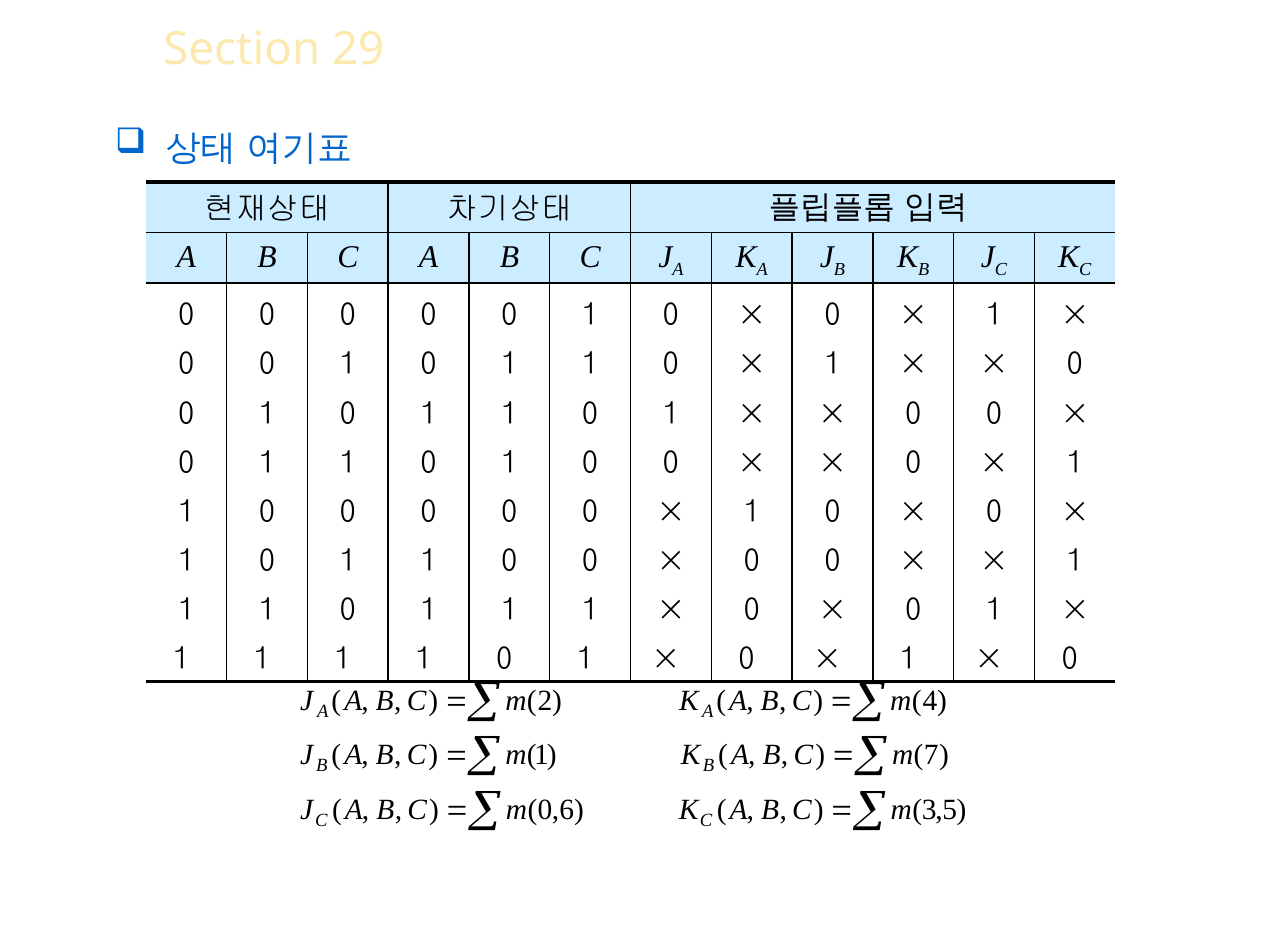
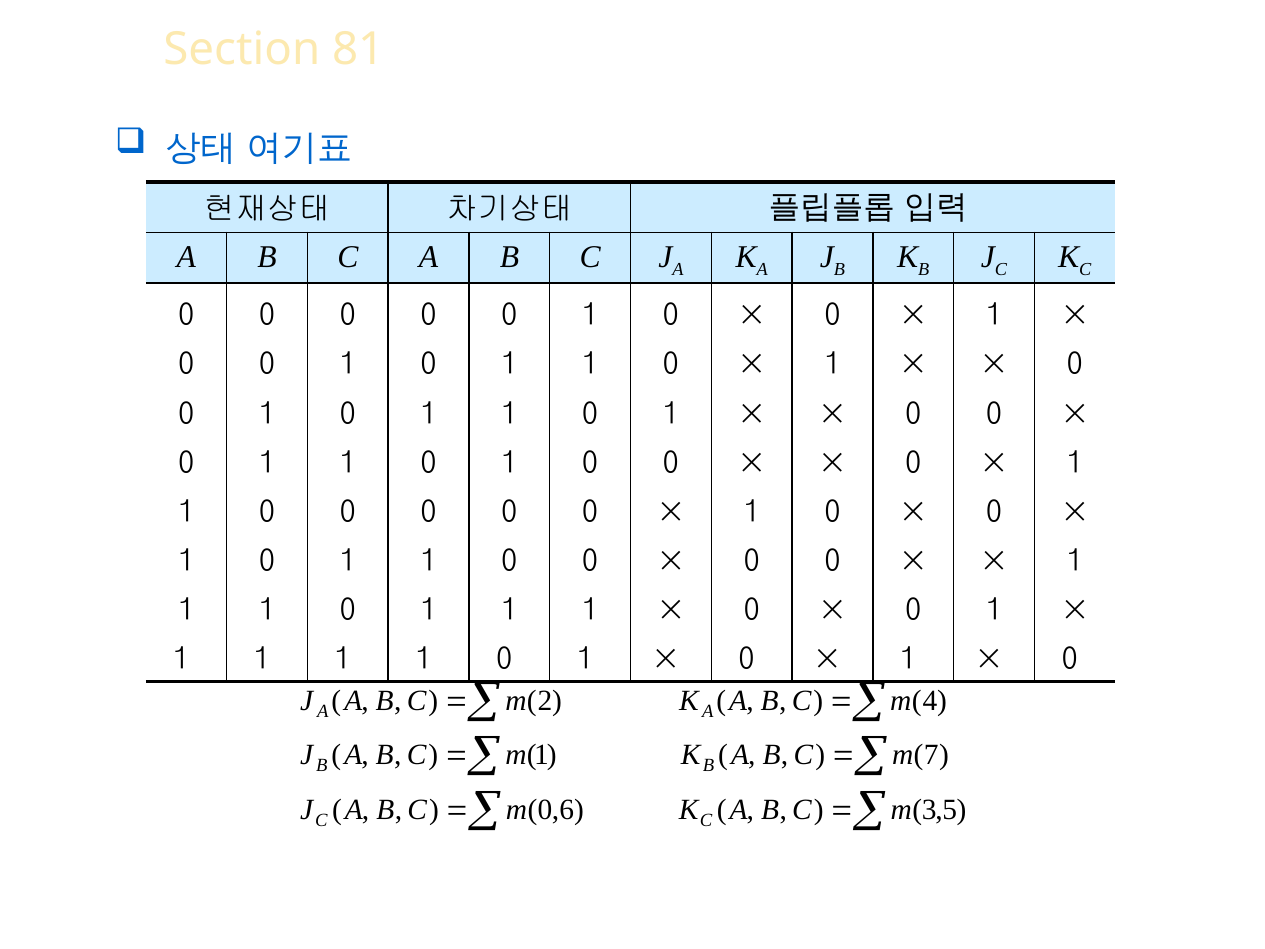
29: 29 -> 81
